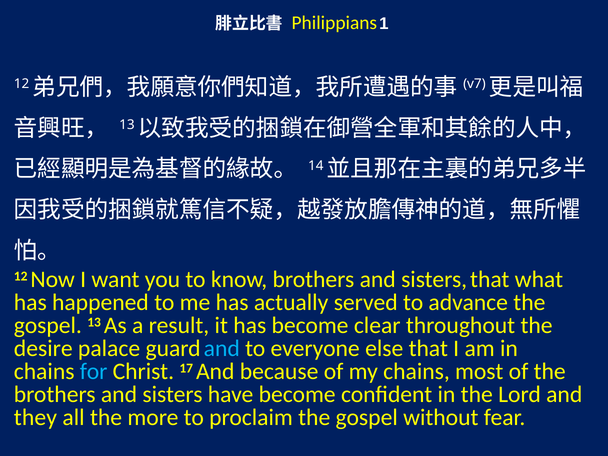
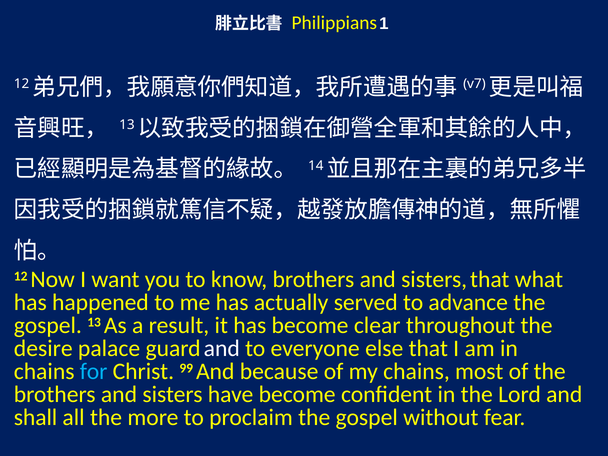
and at (222, 349) colour: light blue -> white
17: 17 -> 99
they: they -> shall
